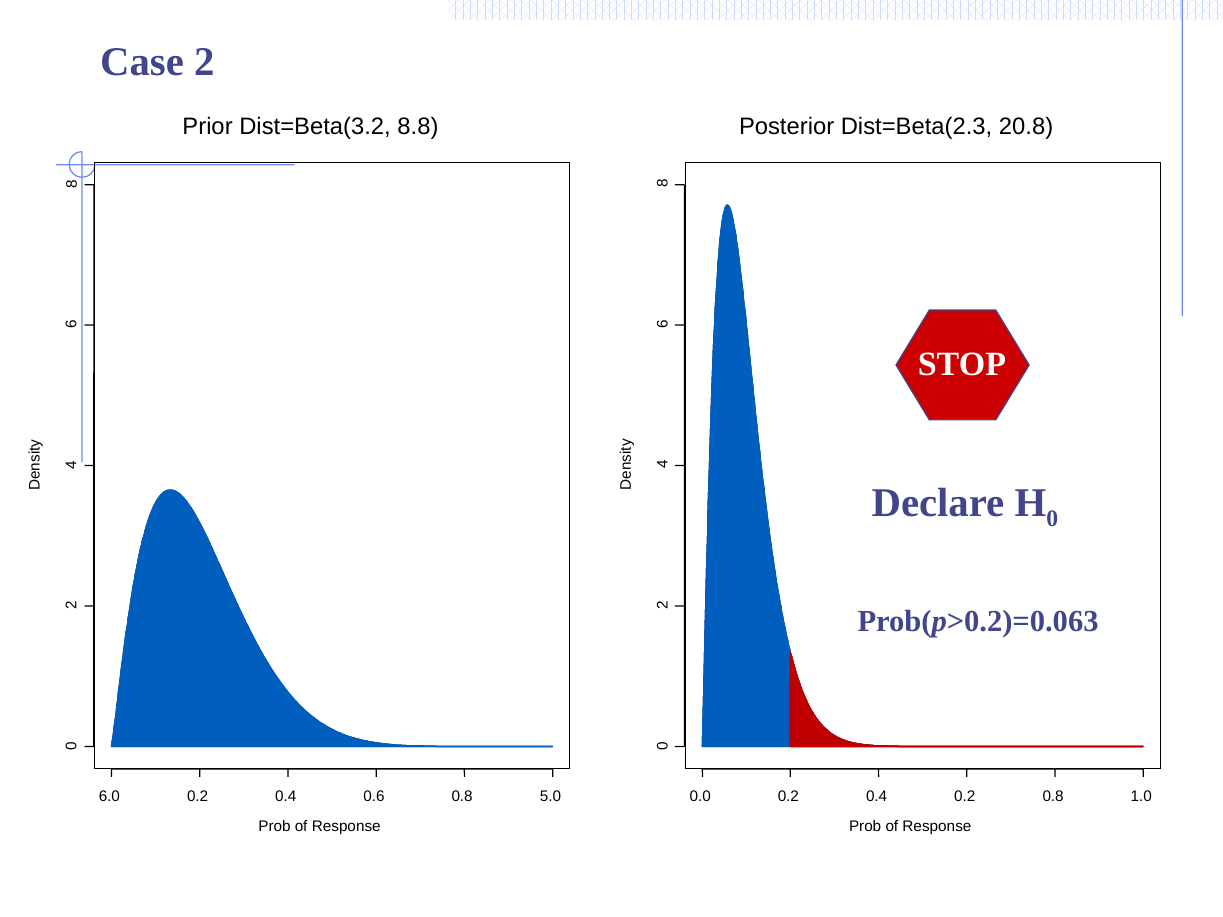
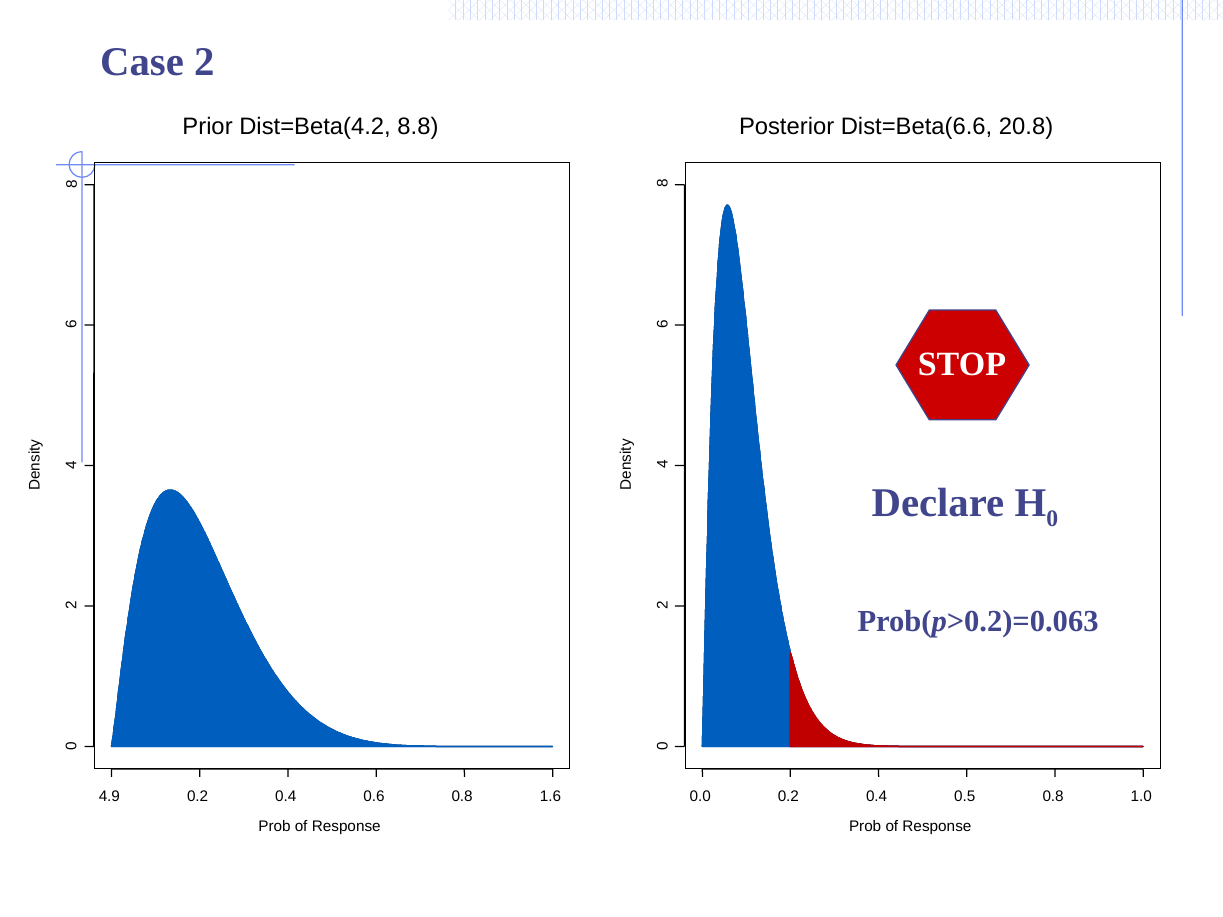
Dist=Beta(3.2: Dist=Beta(3.2 -> Dist=Beta(4.2
Dist=Beta(2.3: Dist=Beta(2.3 -> Dist=Beta(6.6
6.0: 6.0 -> 4.9
5.0: 5.0 -> 1.6
0.4 0.2: 0.2 -> 0.5
